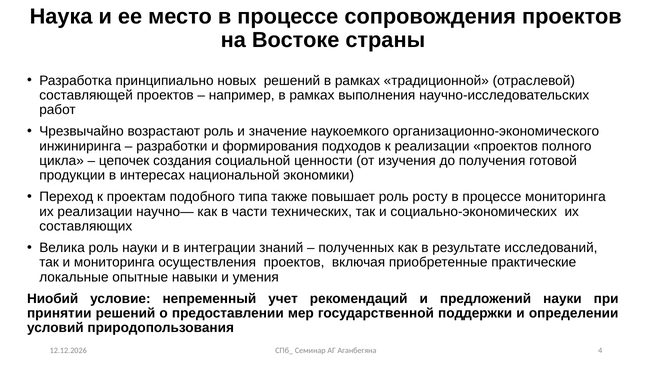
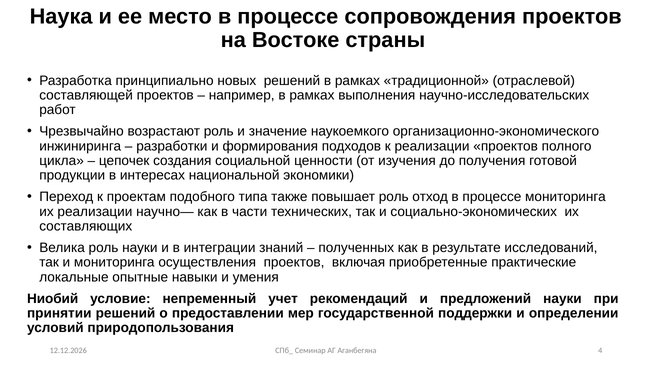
росту: росту -> отход
